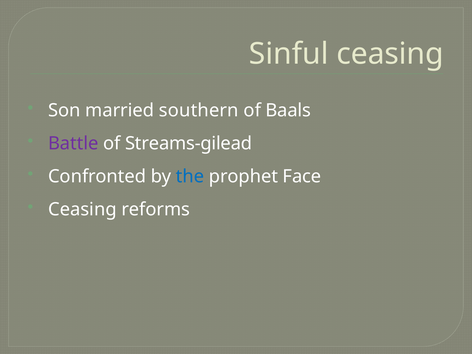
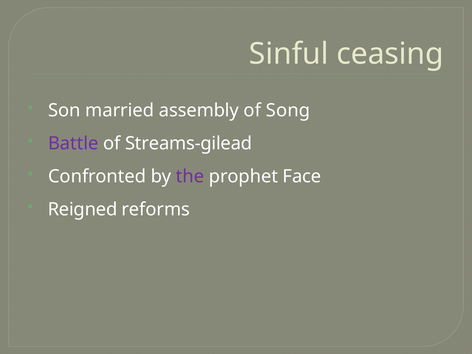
southern: southern -> assembly
Baals: Baals -> Song
the colour: blue -> purple
Ceasing at (82, 209): Ceasing -> Reigned
